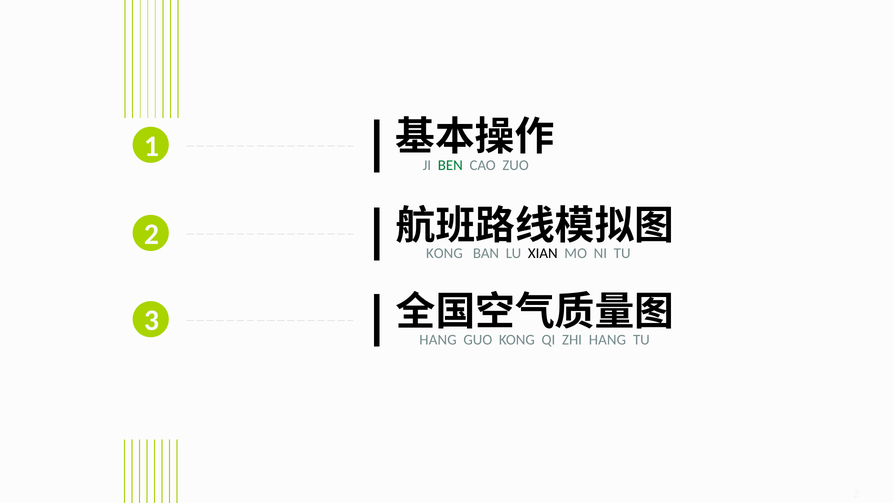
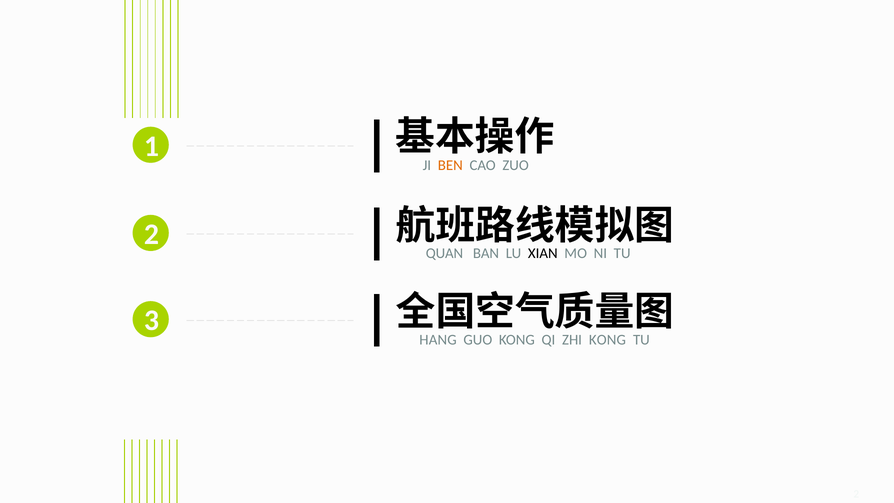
BEN colour: green -> orange
KONG at (444, 253): KONG -> QUAN
ZHI HANG: HANG -> KONG
